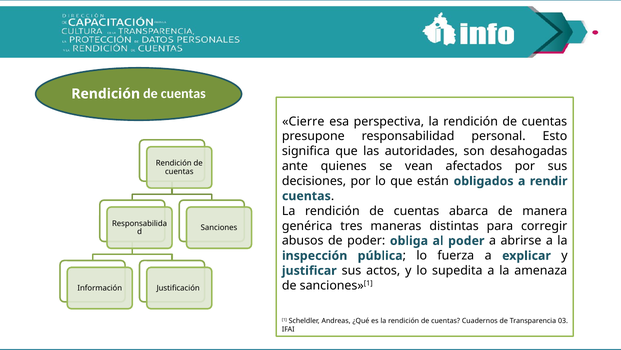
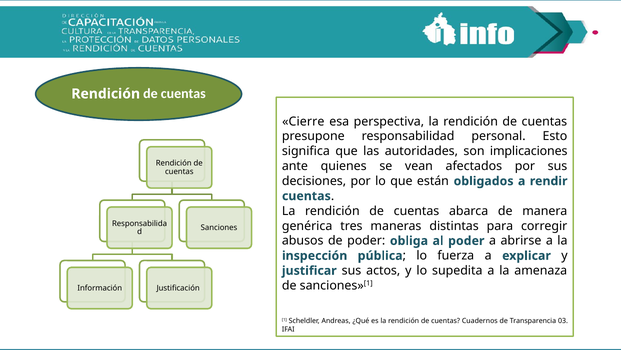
desahogadas: desahogadas -> implicaciones
